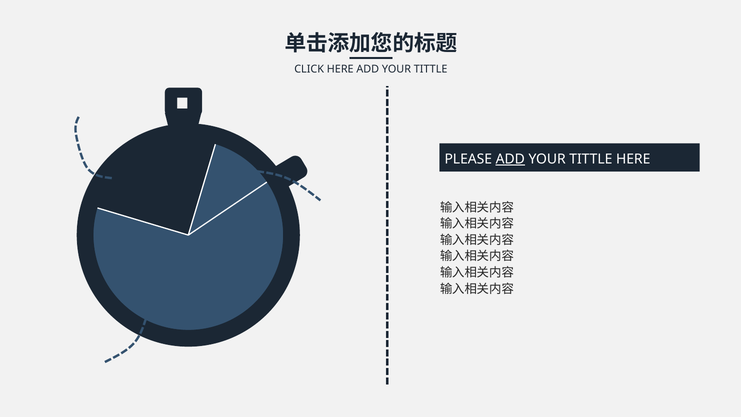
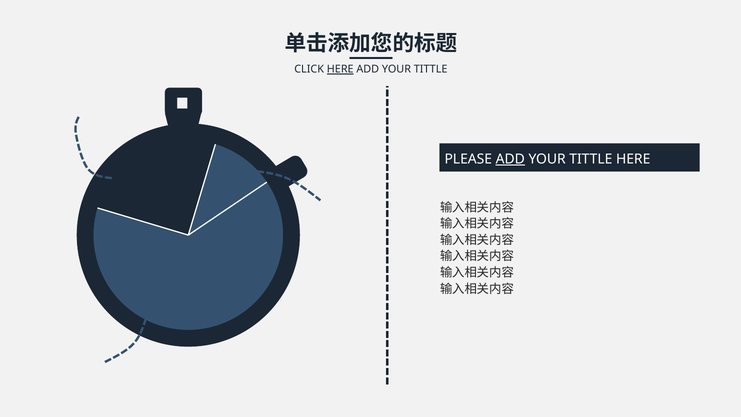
HERE at (340, 69) underline: none -> present
